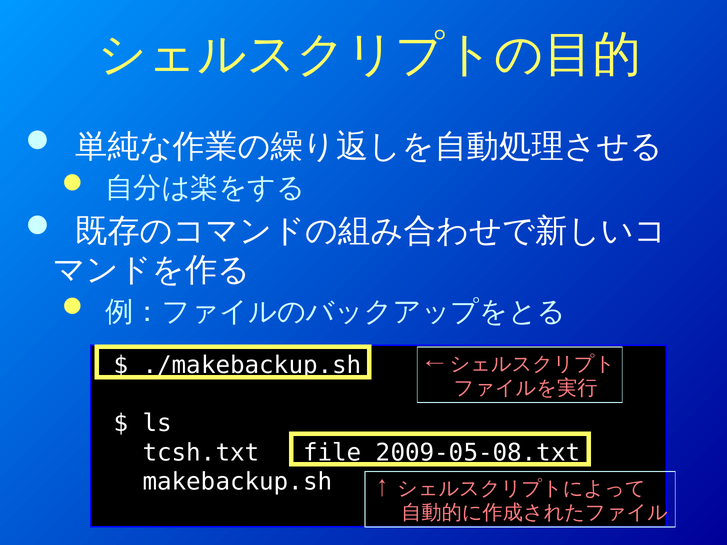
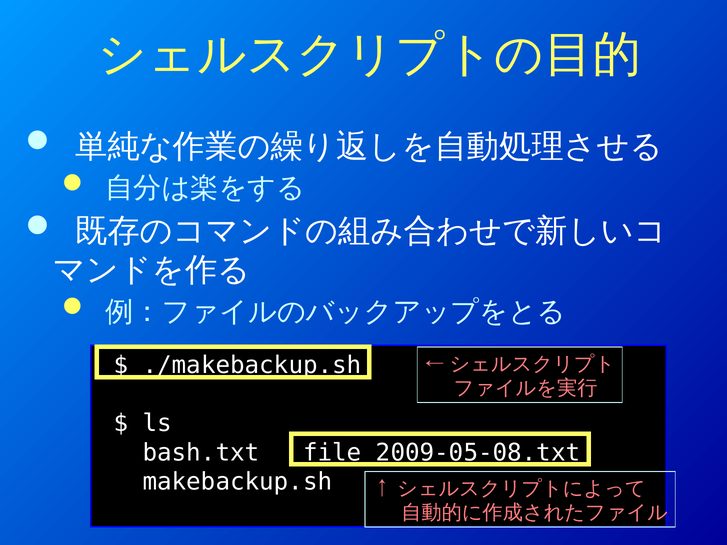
tcsh.txt: tcsh.txt -> bash.txt
